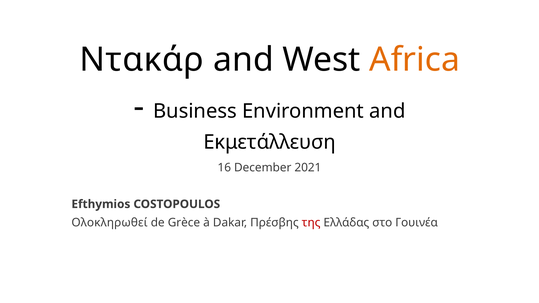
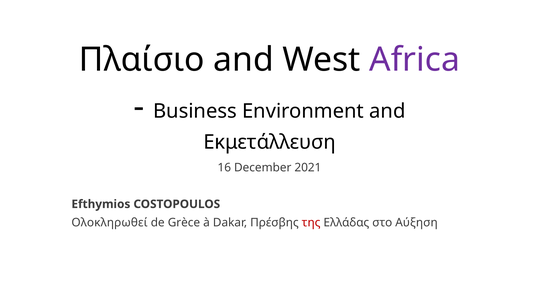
Ντακάρ: Ντακάρ -> Πλαίσιο
Africa colour: orange -> purple
Γουινέα: Γουινέα -> Αύξηση
